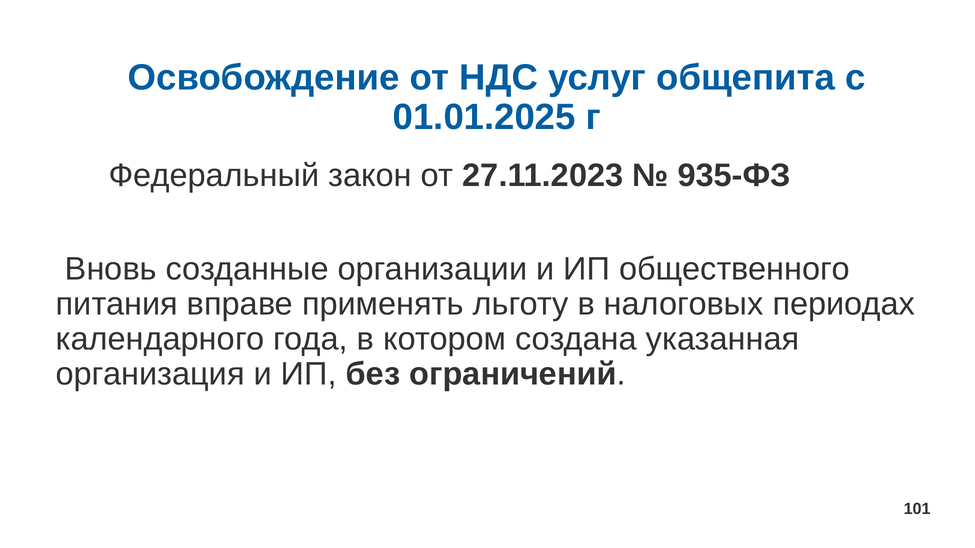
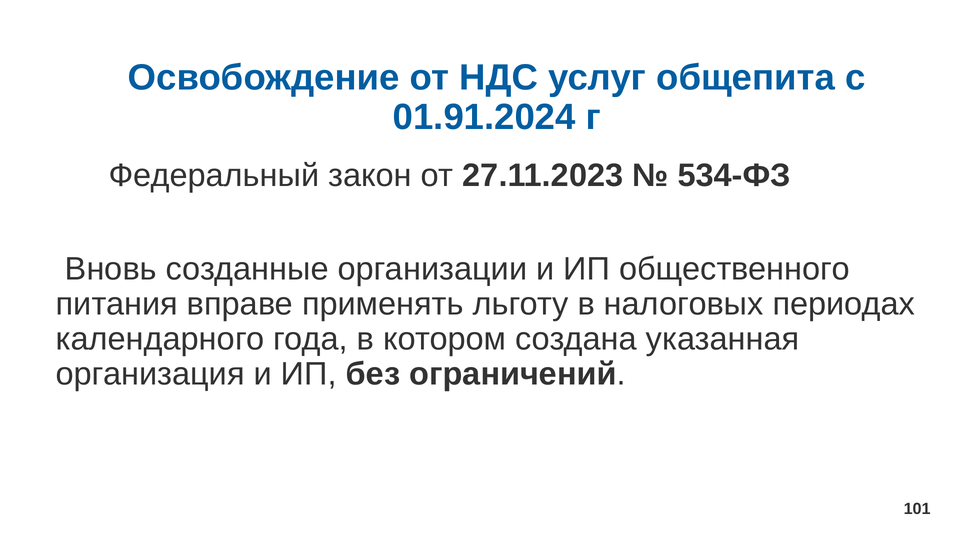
01.01.2025: 01.01.2025 -> 01.91.2024
935-ФЗ: 935-ФЗ -> 534-ФЗ
